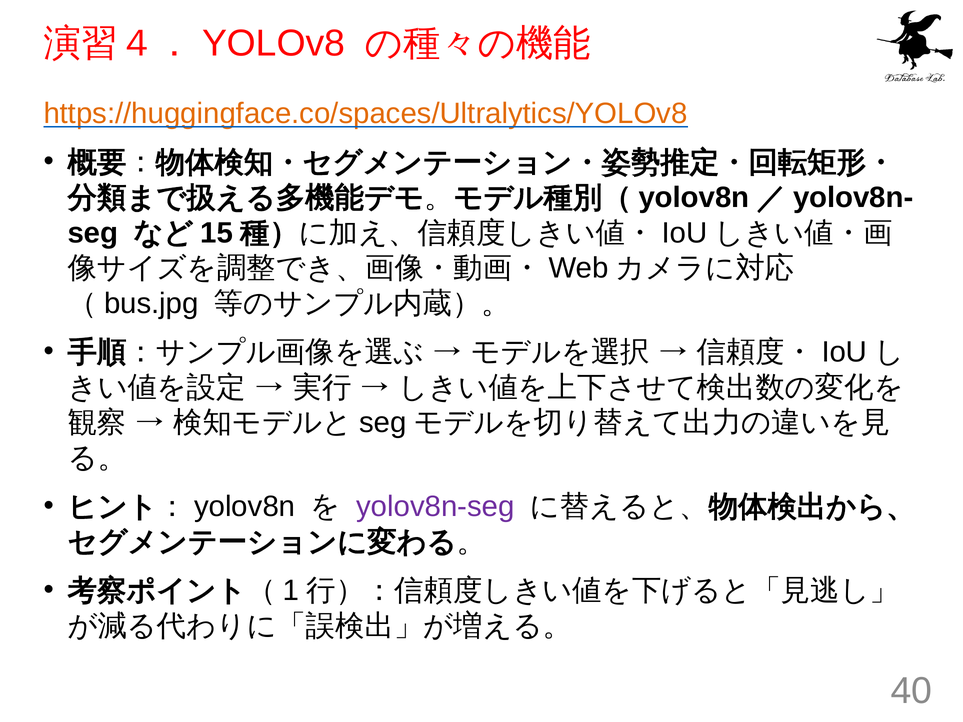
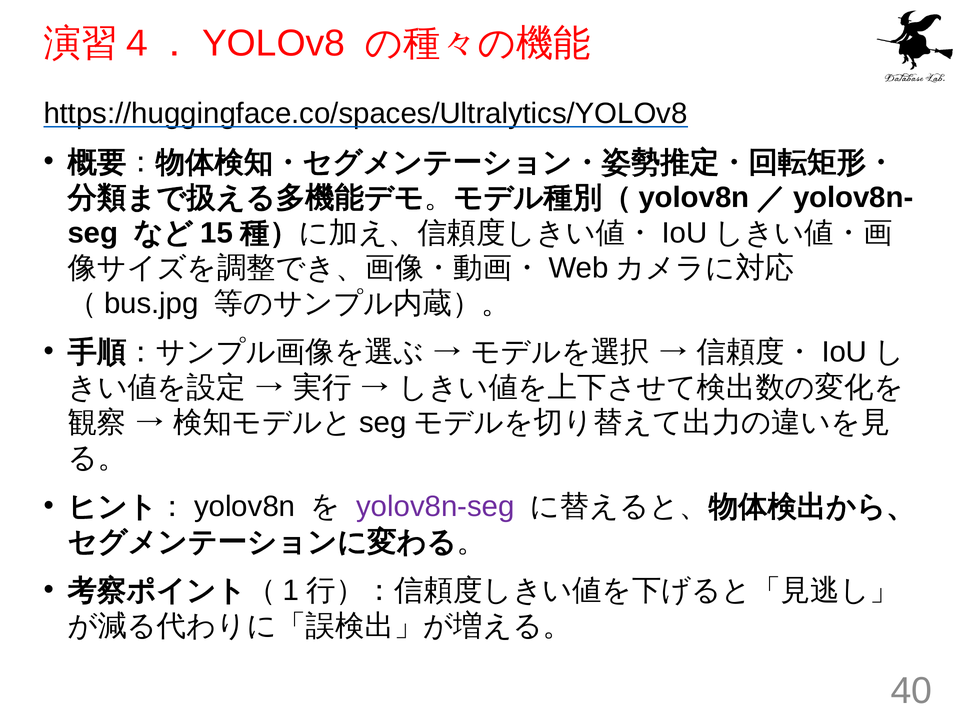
https://huggingface.co/spaces/Ultralytics/YOLOv8 colour: orange -> black
